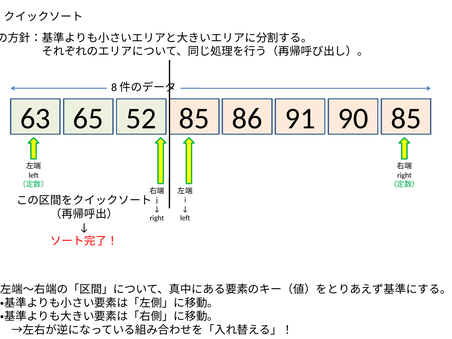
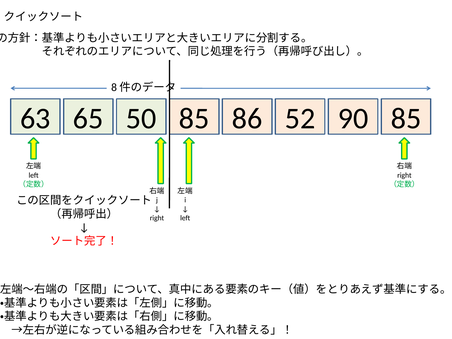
52: 52 -> 50
91: 91 -> 52
